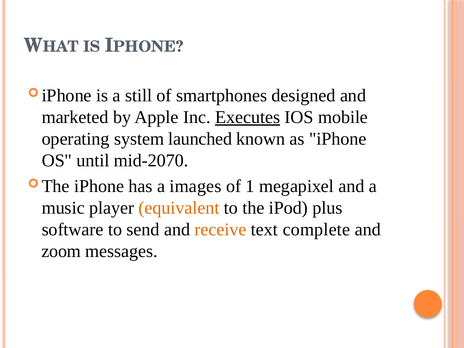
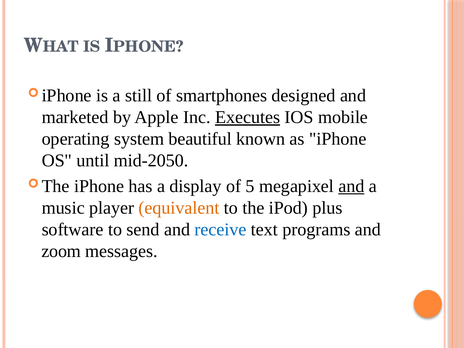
launched: launched -> beautiful
mid-2070: mid-2070 -> mid-2050
images: images -> display
1: 1 -> 5
and at (351, 186) underline: none -> present
receive colour: orange -> blue
complete: complete -> programs
